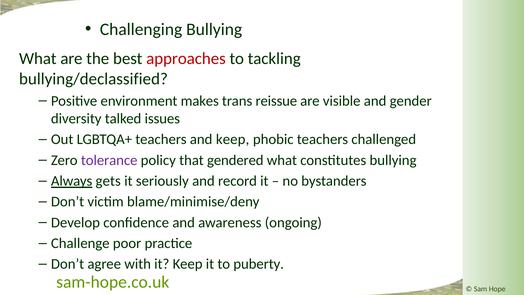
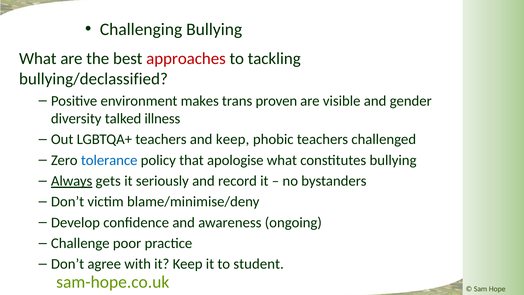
reissue: reissue -> proven
issues: issues -> illness
tolerance colour: purple -> blue
gendered: gendered -> apologise
puberty: puberty -> student
